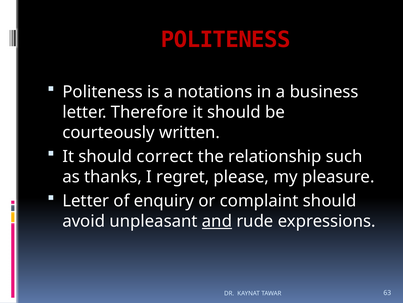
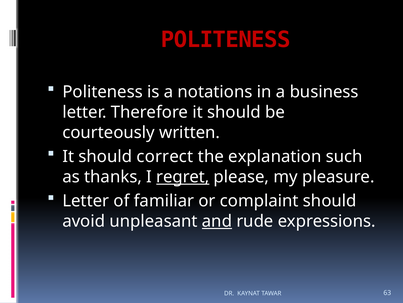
relationship: relationship -> explanation
regret underline: none -> present
enquiry: enquiry -> familiar
